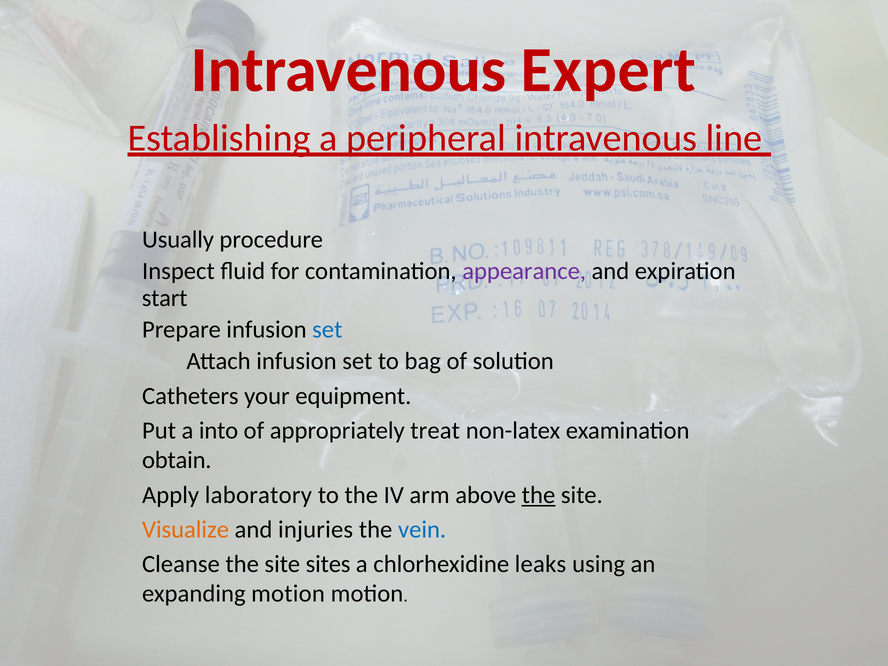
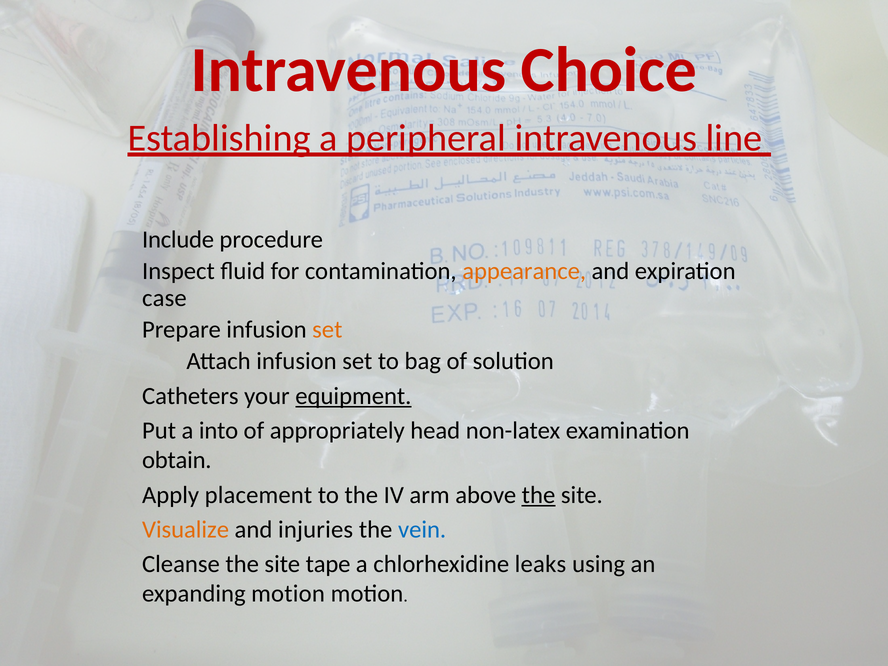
Expert: Expert -> Choice
Usually: Usually -> Include
appearance colour: purple -> orange
start: start -> case
set at (327, 330) colour: blue -> orange
equipment underline: none -> present
treat: treat -> head
laboratory: laboratory -> placement
sites: sites -> tape
